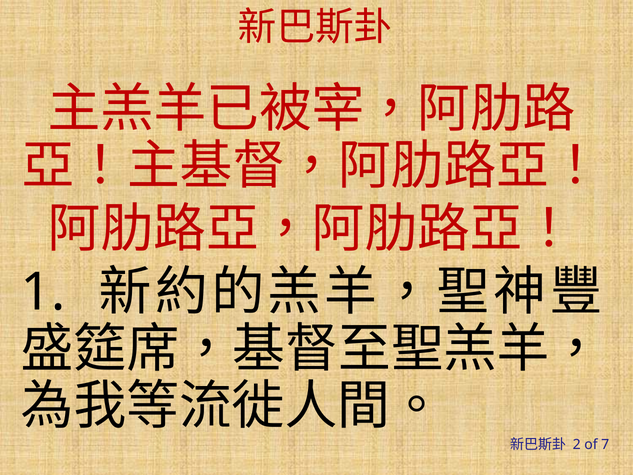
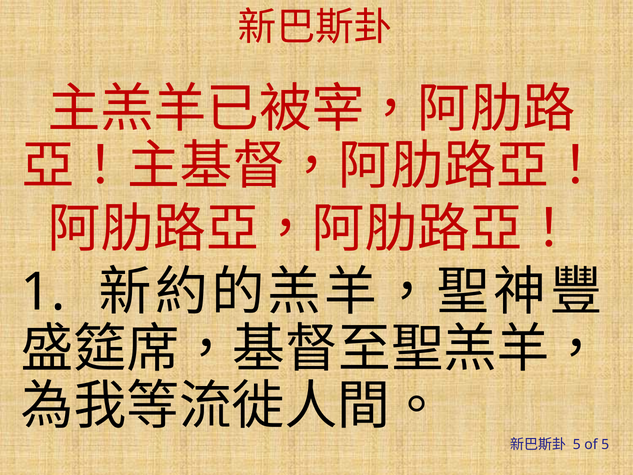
2 at (577, 444): 2 -> 5
of 7: 7 -> 5
